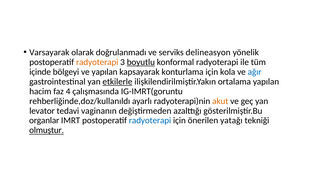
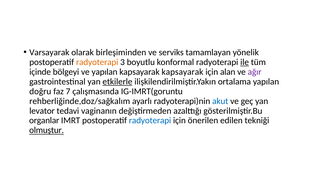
doğrulanmadı: doğrulanmadı -> birleşiminden
delineasyon: delineasyon -> tamamlayan
boyutlu underline: present -> none
ile underline: none -> present
kapsayarak konturlama: konturlama -> kapsayarak
kola: kola -> alan
ağır colour: blue -> purple
hacim: hacim -> doğru
4: 4 -> 7
rehberliğinde,doz/kullanıldı: rehberliğinde,doz/kullanıldı -> rehberliğinde,doz/sağkalım
akut colour: orange -> blue
yatağı: yatağı -> edilen
